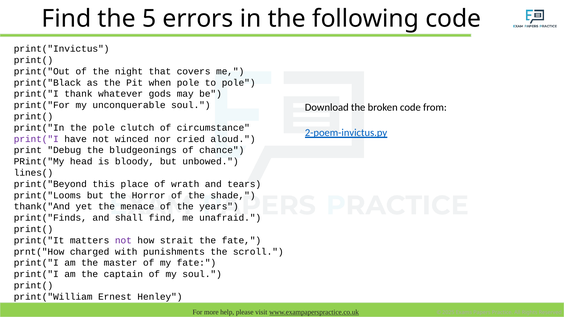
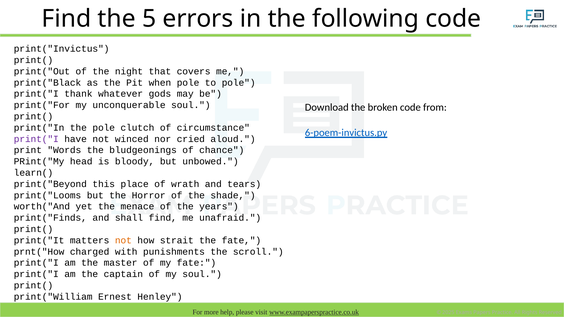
2-poem-invictus.py: 2-poem-invictus.py -> 6-poem-invictus.py
Debug: Debug -> Words
lines(: lines( -> learn(
thank("And: thank("And -> worth("And
not at (123, 241) colour: purple -> orange
